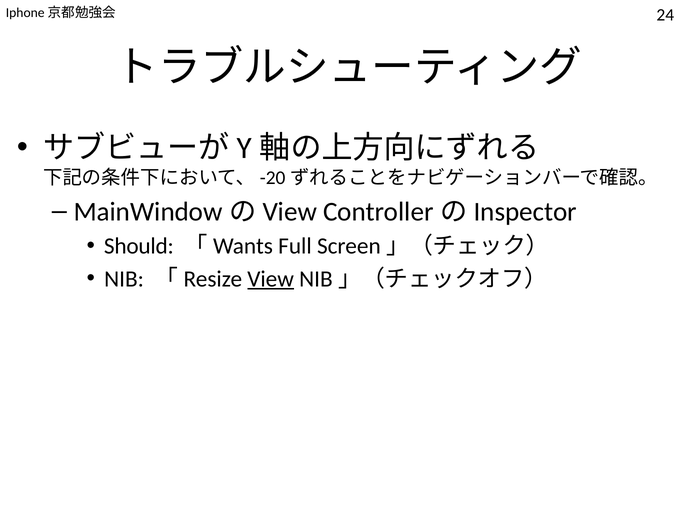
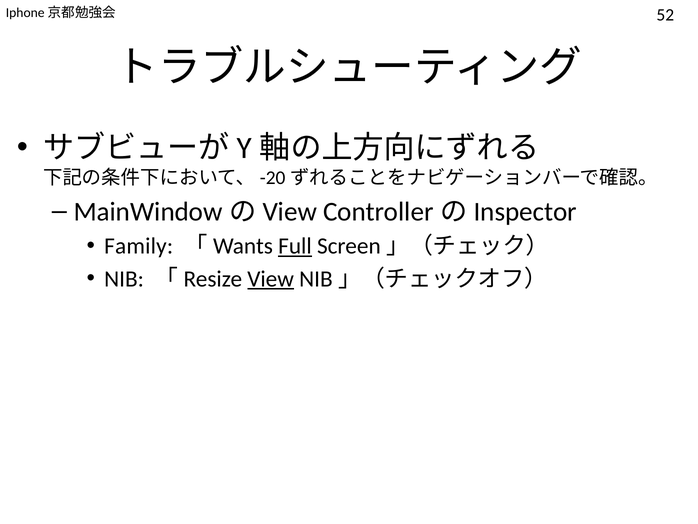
24: 24 -> 52
Should: Should -> Family
Full underline: none -> present
